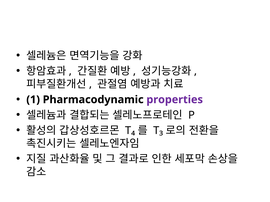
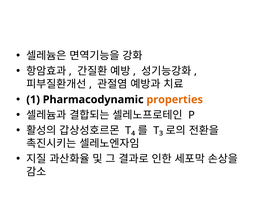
properties colour: purple -> orange
